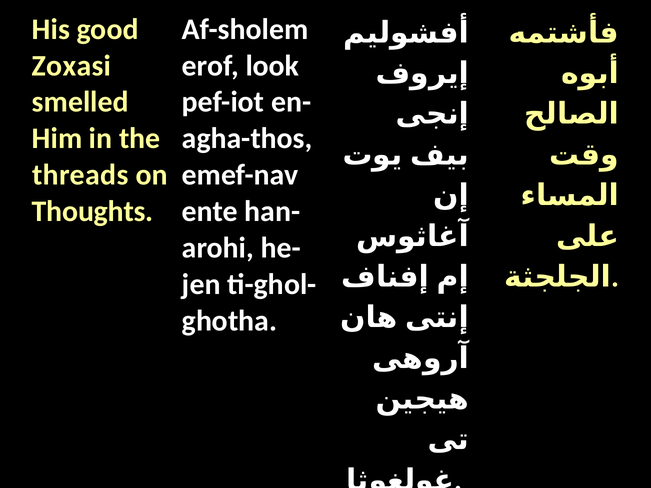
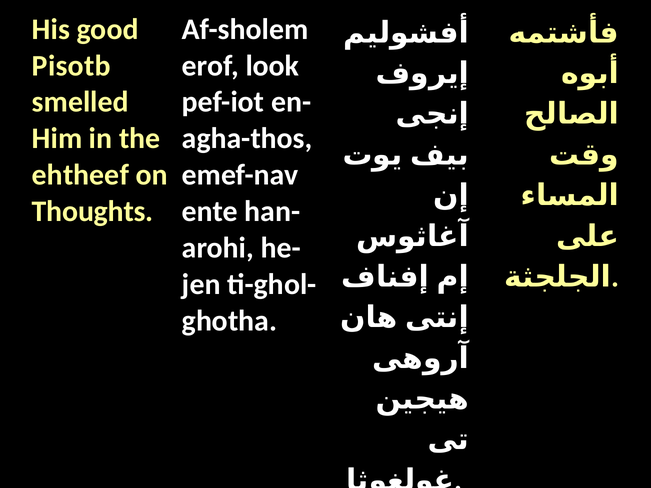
Zoxasi: Zoxasi -> Pisotb
threads: threads -> ehtheef
